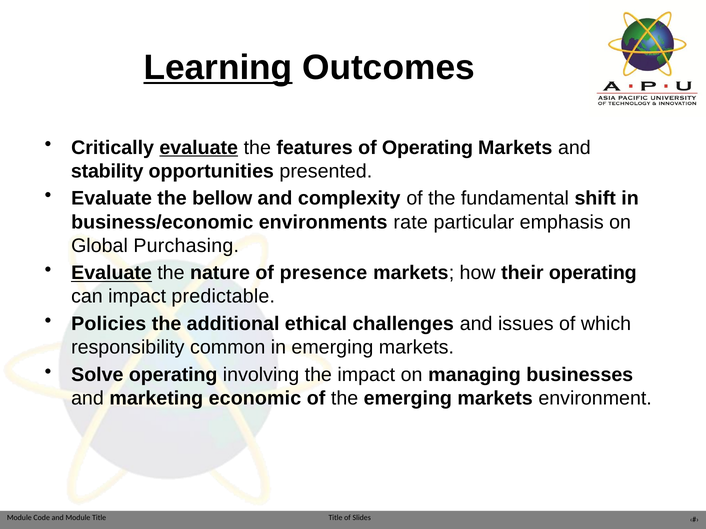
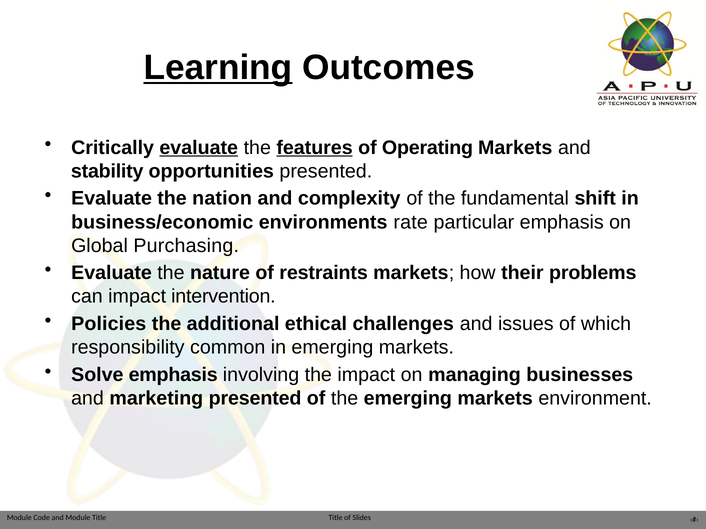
features underline: none -> present
bellow: bellow -> nation
Evaluate at (112, 273) underline: present -> none
presence: presence -> restraints
their operating: operating -> problems
predictable: predictable -> intervention
Solve operating: operating -> emphasis
marketing economic: economic -> presented
